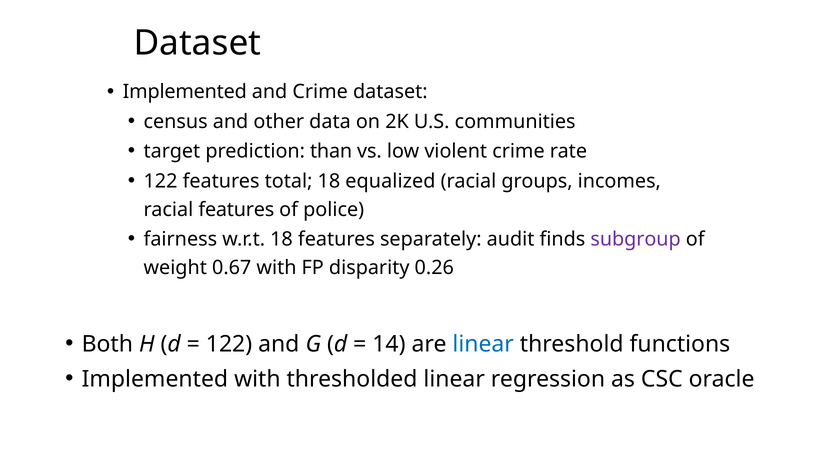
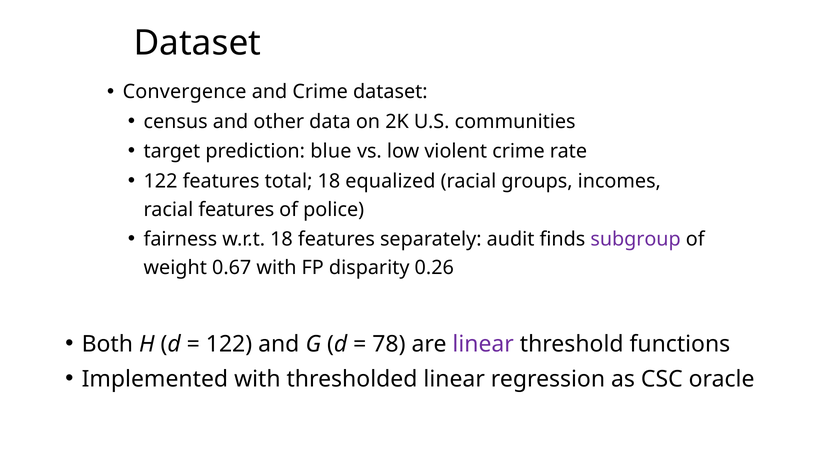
Implemented at (185, 92): Implemented -> Convergence
than: than -> blue
14: 14 -> 78
linear at (483, 344) colour: blue -> purple
